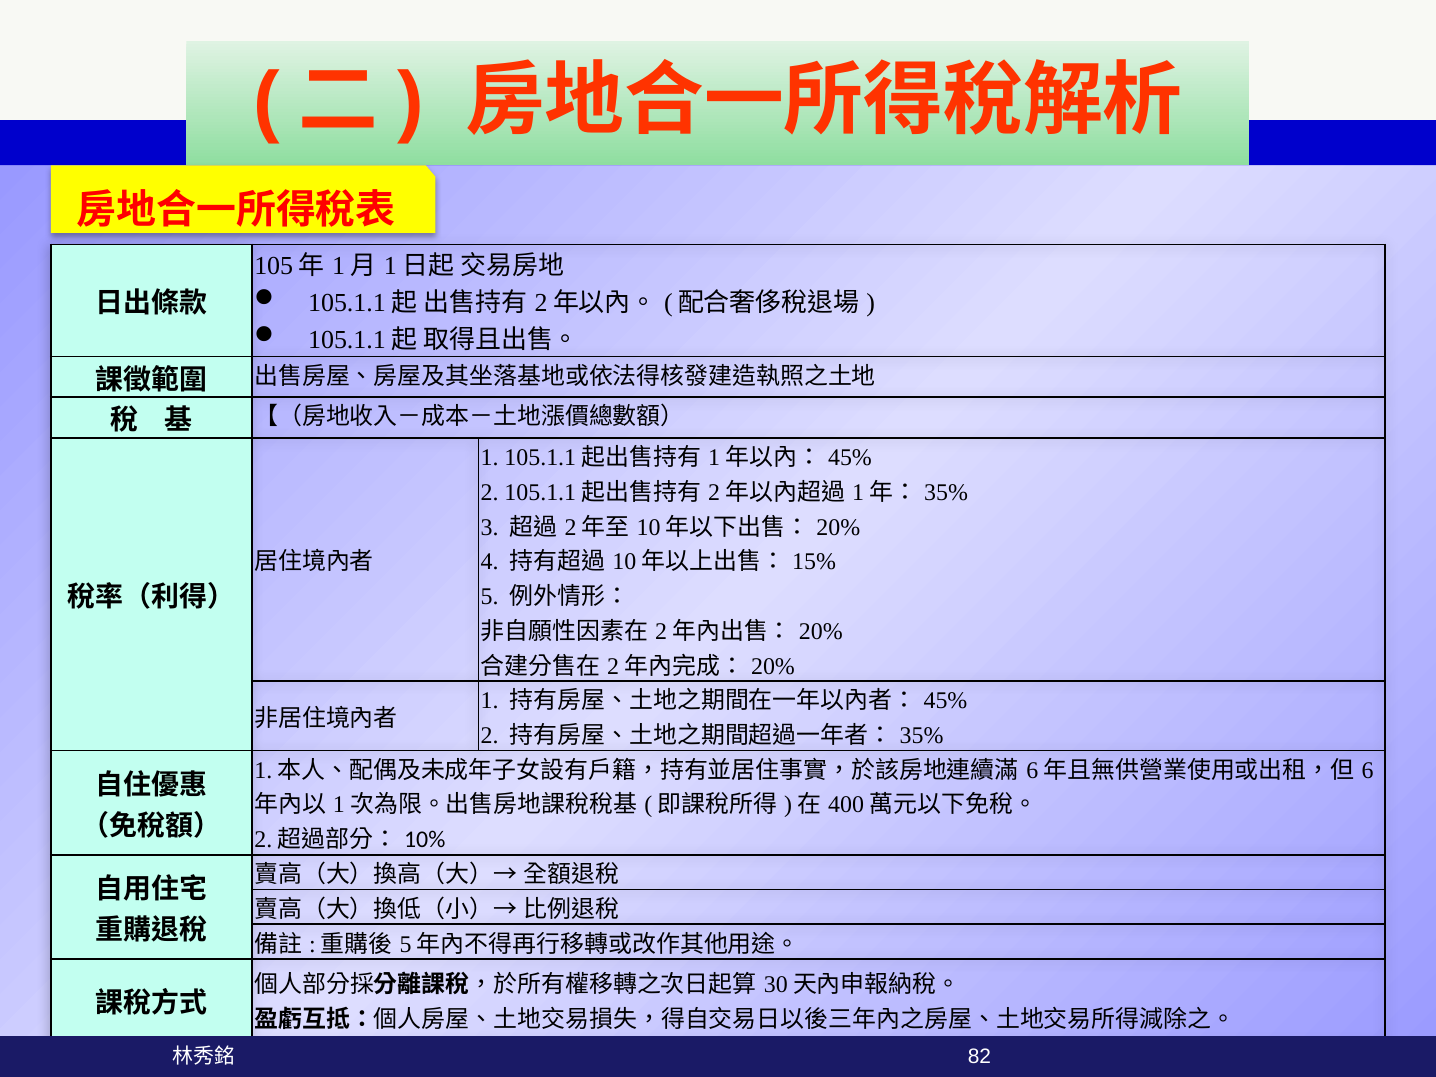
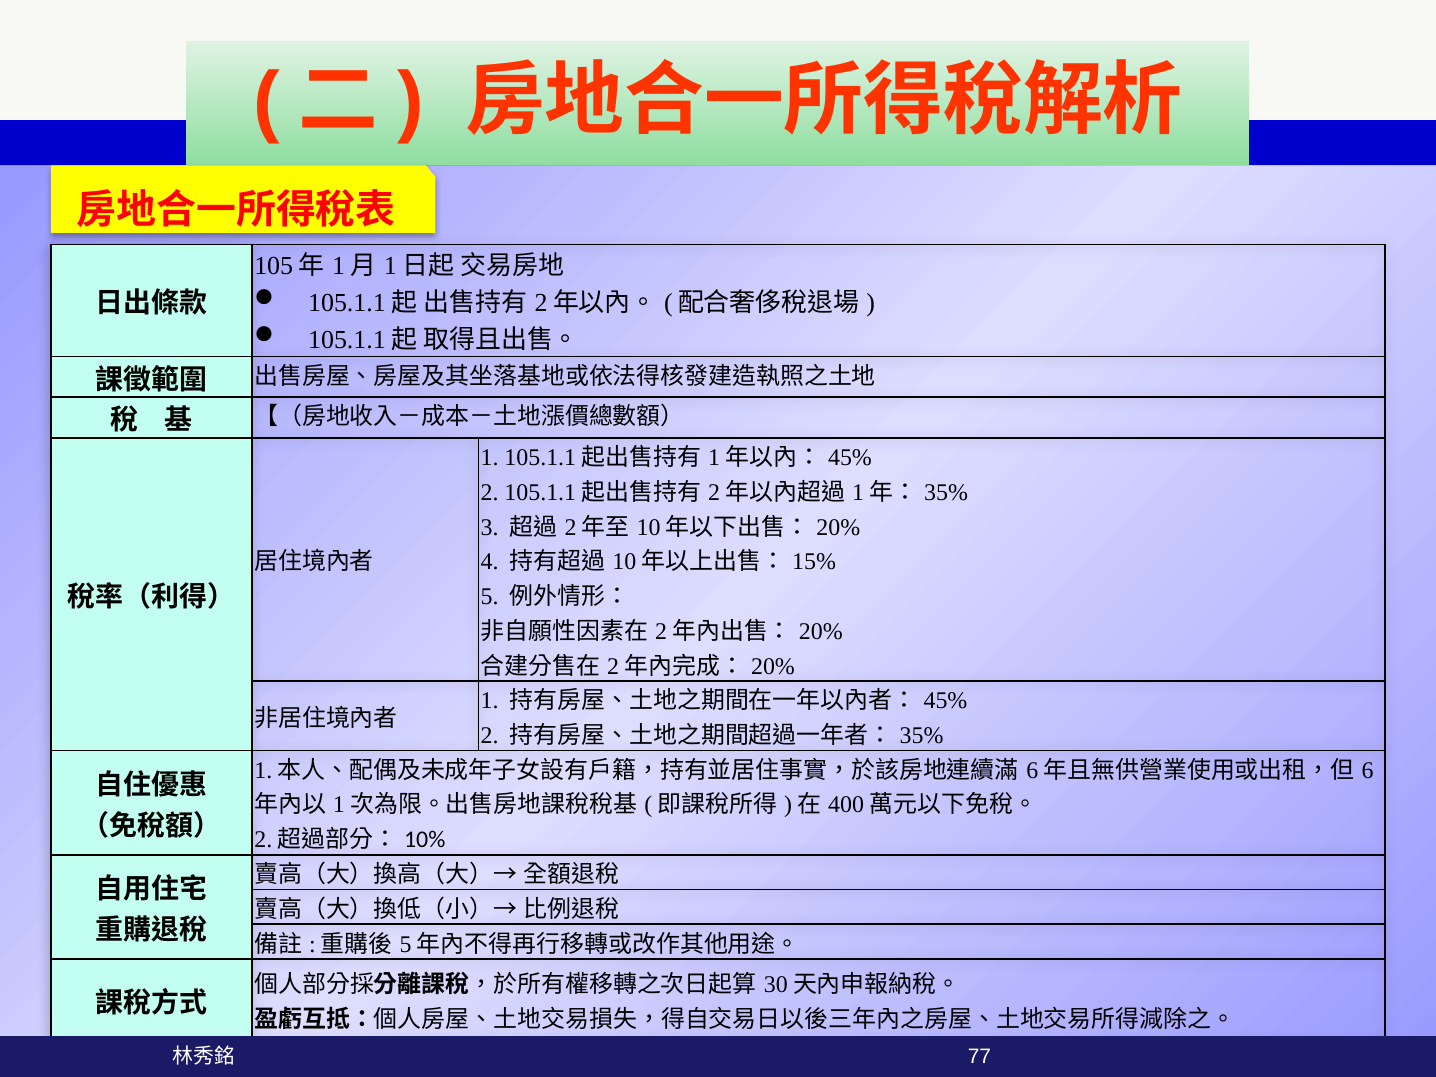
82: 82 -> 77
